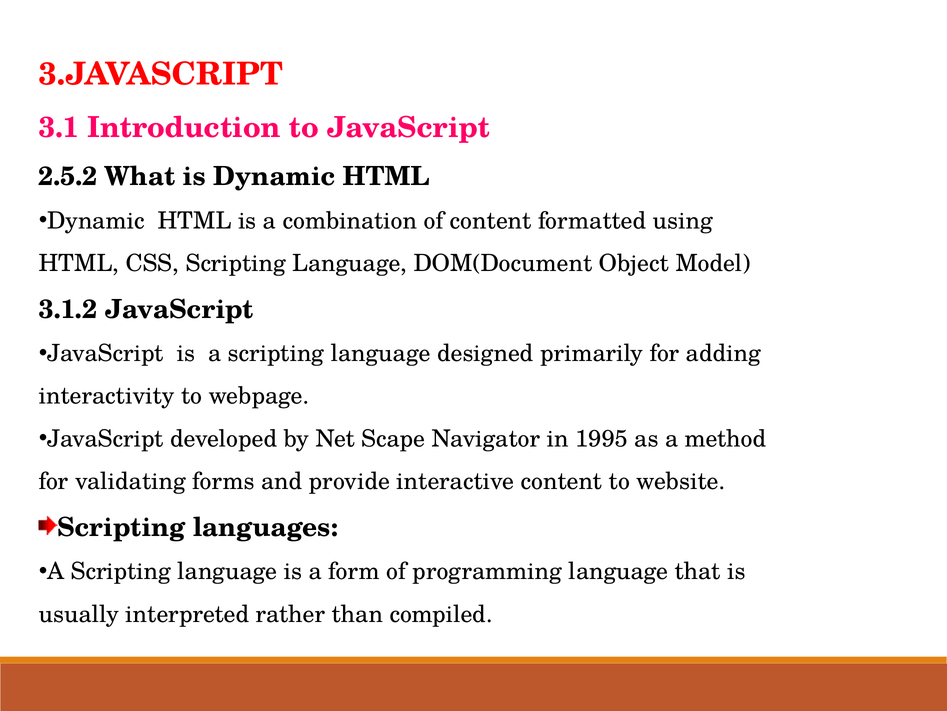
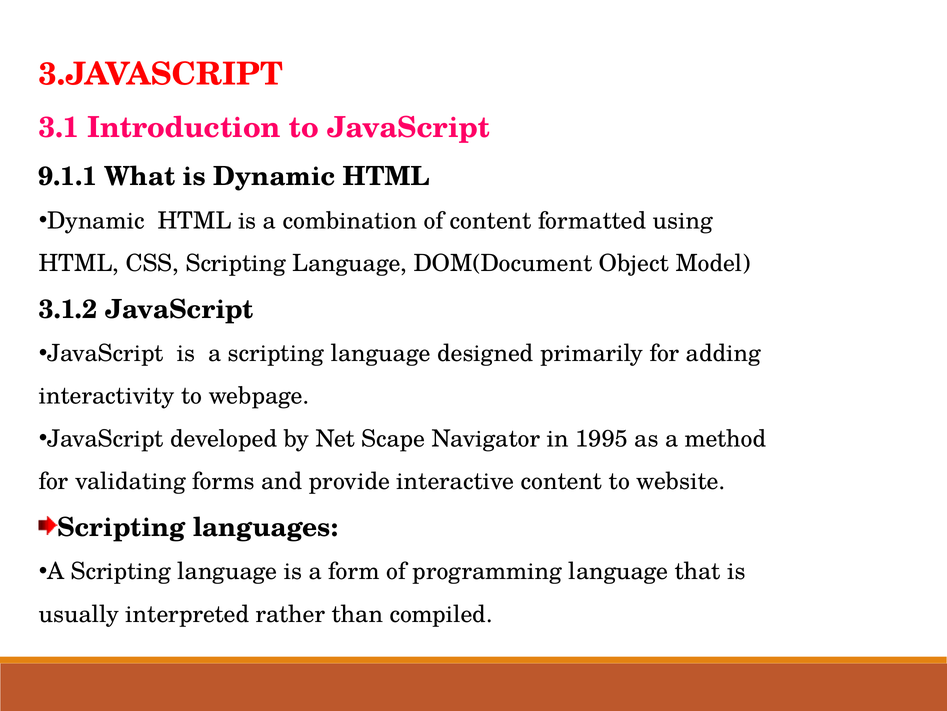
2.5.2: 2.5.2 -> 9.1.1
